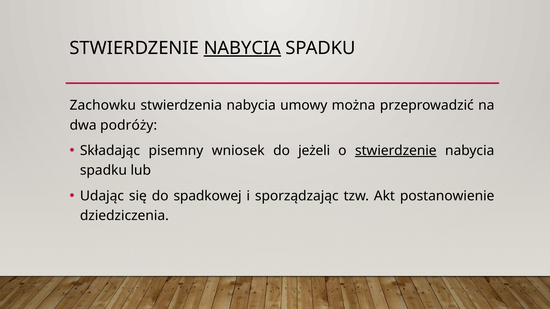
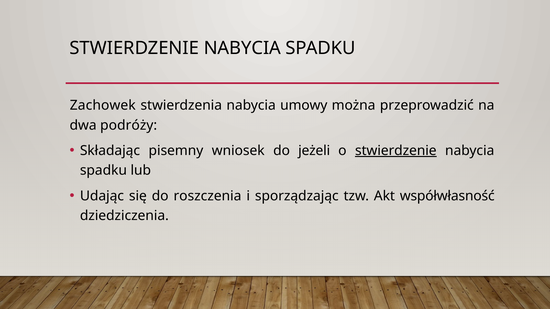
NABYCIA at (242, 48) underline: present -> none
Zachowku: Zachowku -> Zachowek
spadkowej: spadkowej -> roszczenia
postanowienie: postanowienie -> współwłasność
